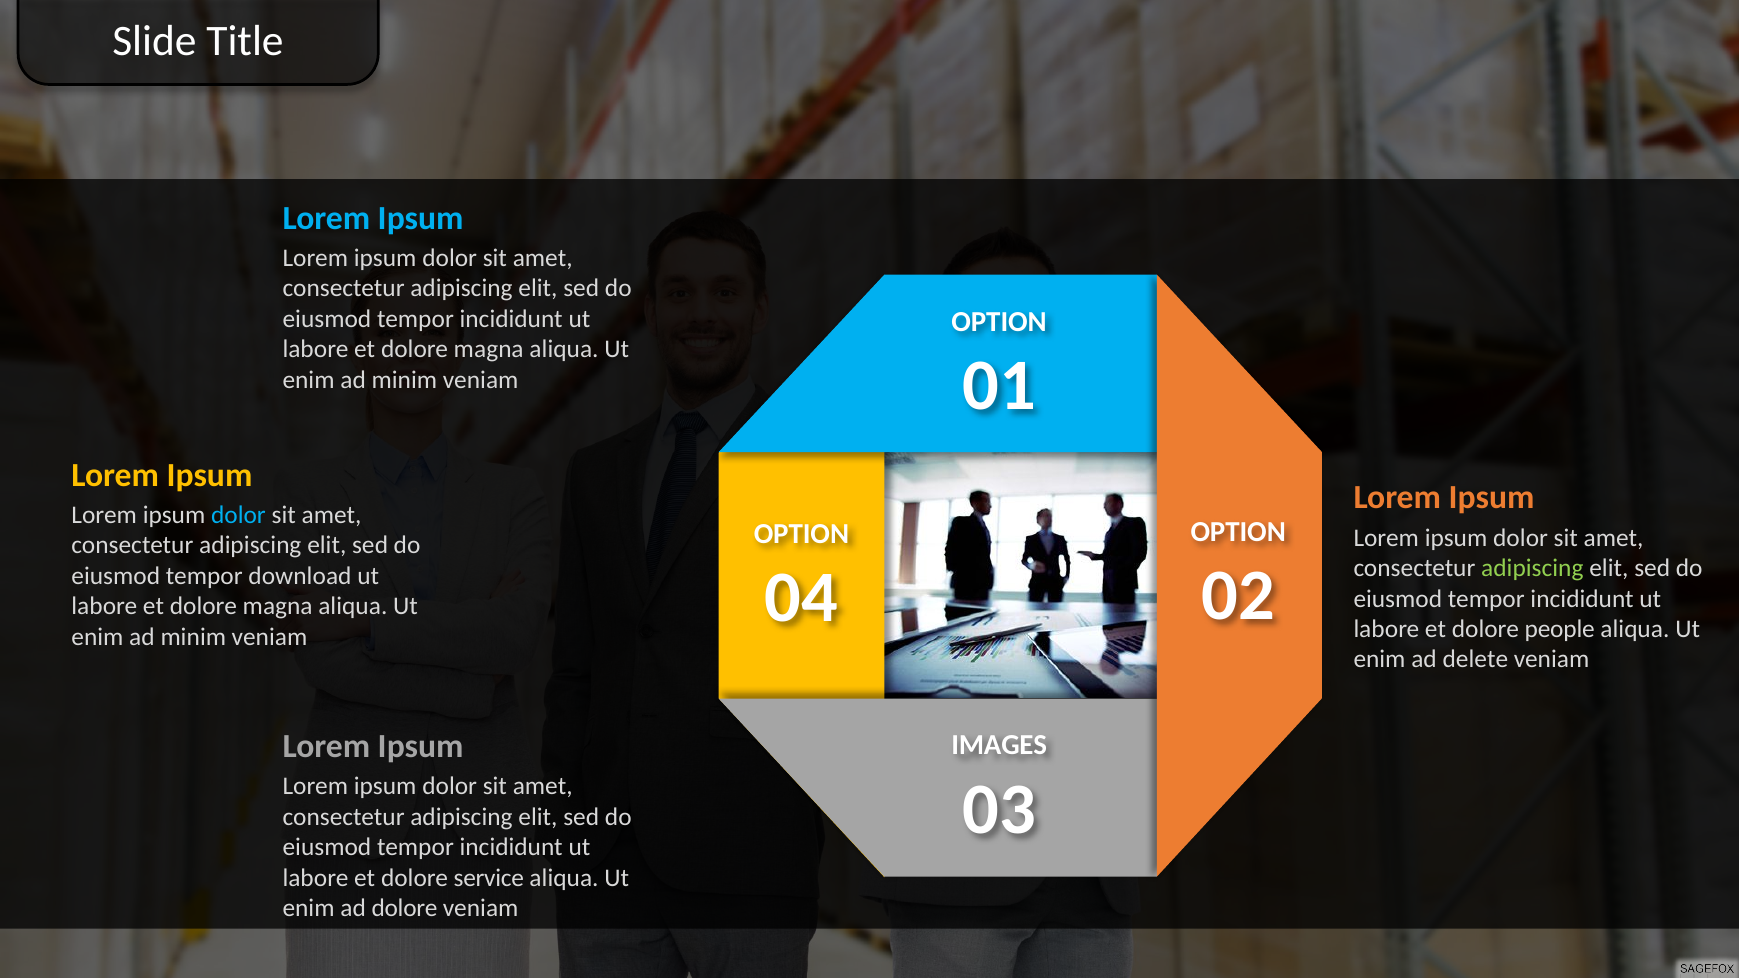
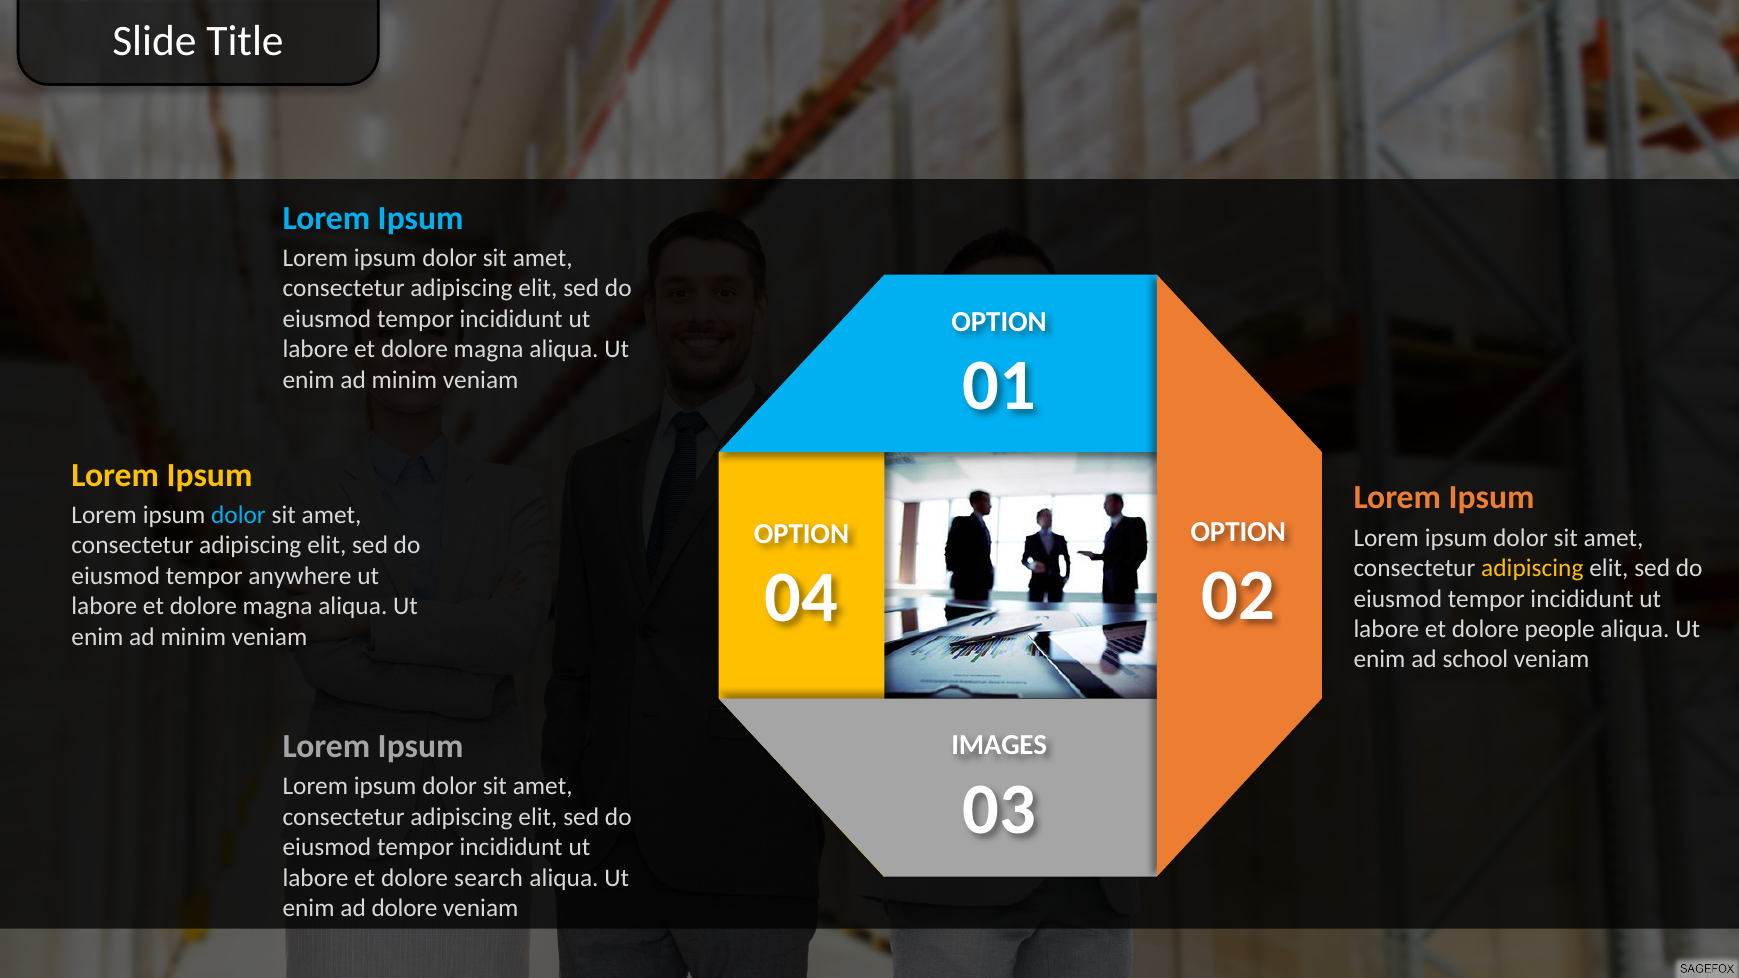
adipiscing at (1532, 568) colour: light green -> yellow
download: download -> anywhere
delete: delete -> school
service: service -> search
